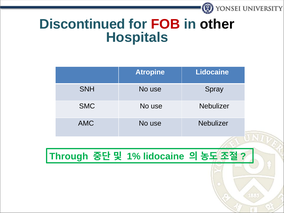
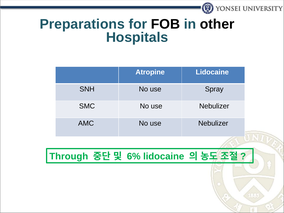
Discontinued: Discontinued -> Preparations
FOB colour: red -> black
1%: 1% -> 6%
